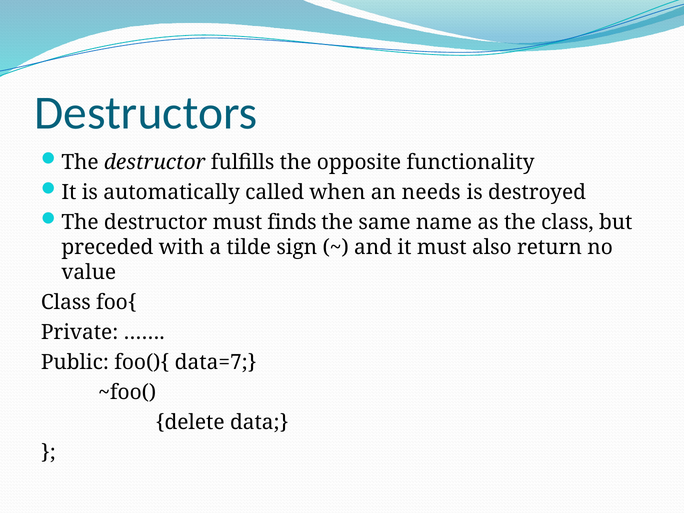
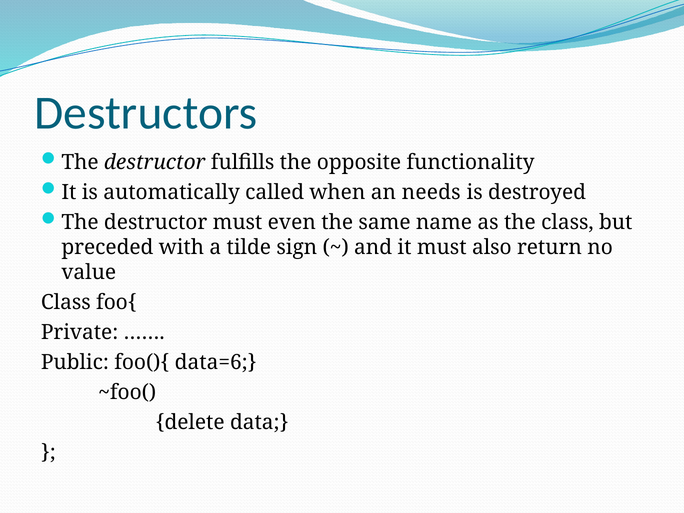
finds: finds -> even
data=7: data=7 -> data=6
